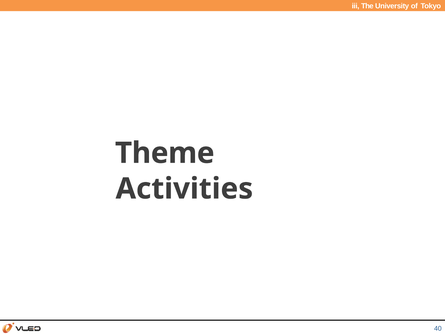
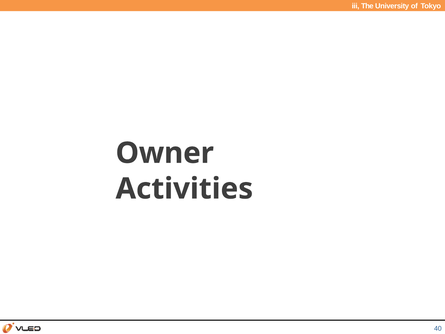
Theme: Theme -> Owner
